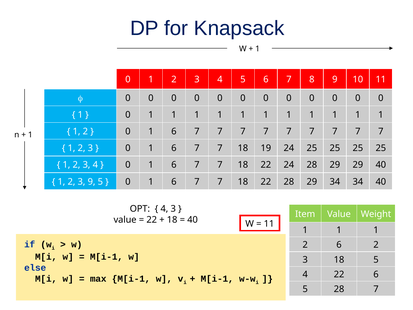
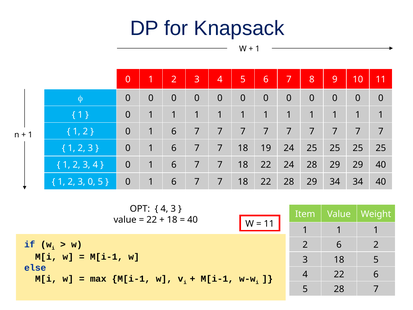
2 3 9: 9 -> 0
